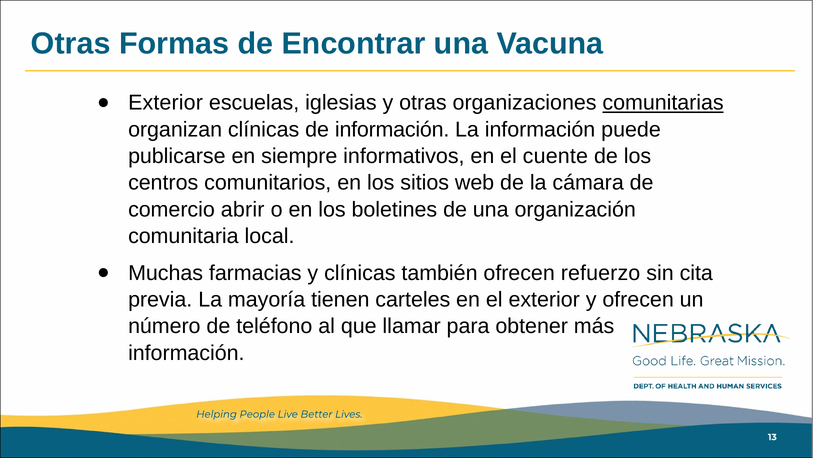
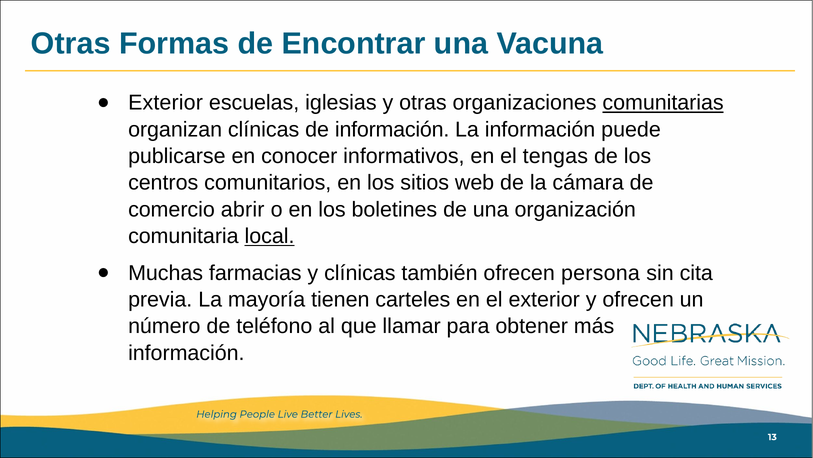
siempre: siempre -> conocer
cuente: cuente -> tengas
local underline: none -> present
refuerzo: refuerzo -> persona
